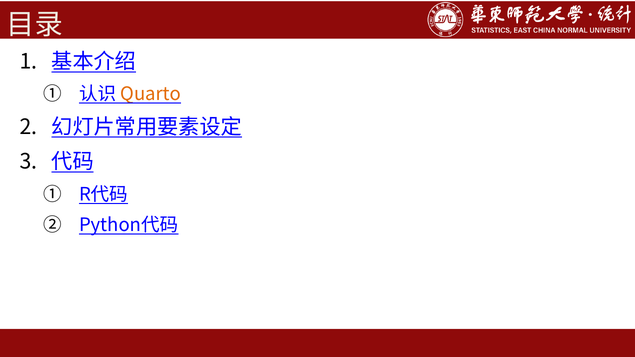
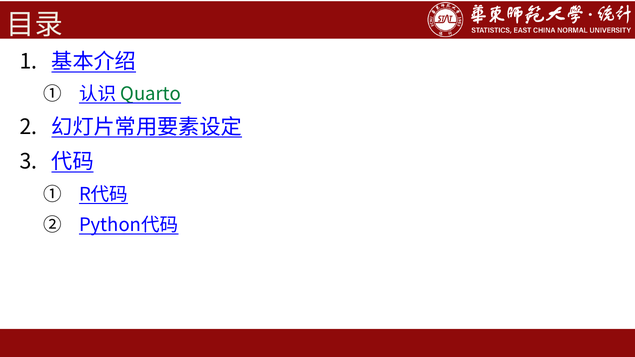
Quarto colour: orange -> green
